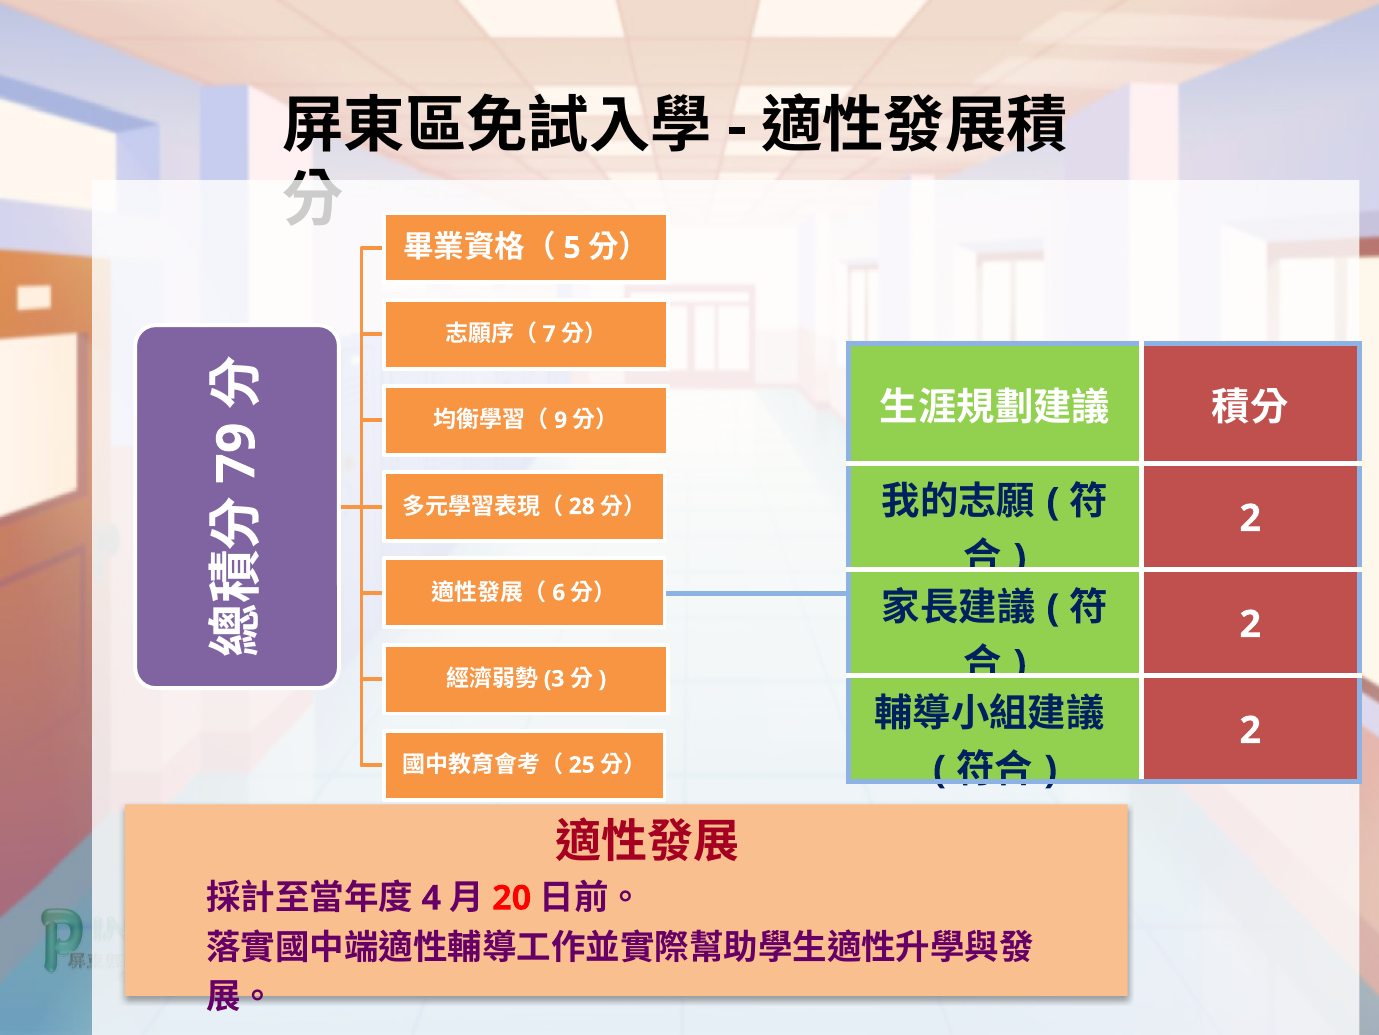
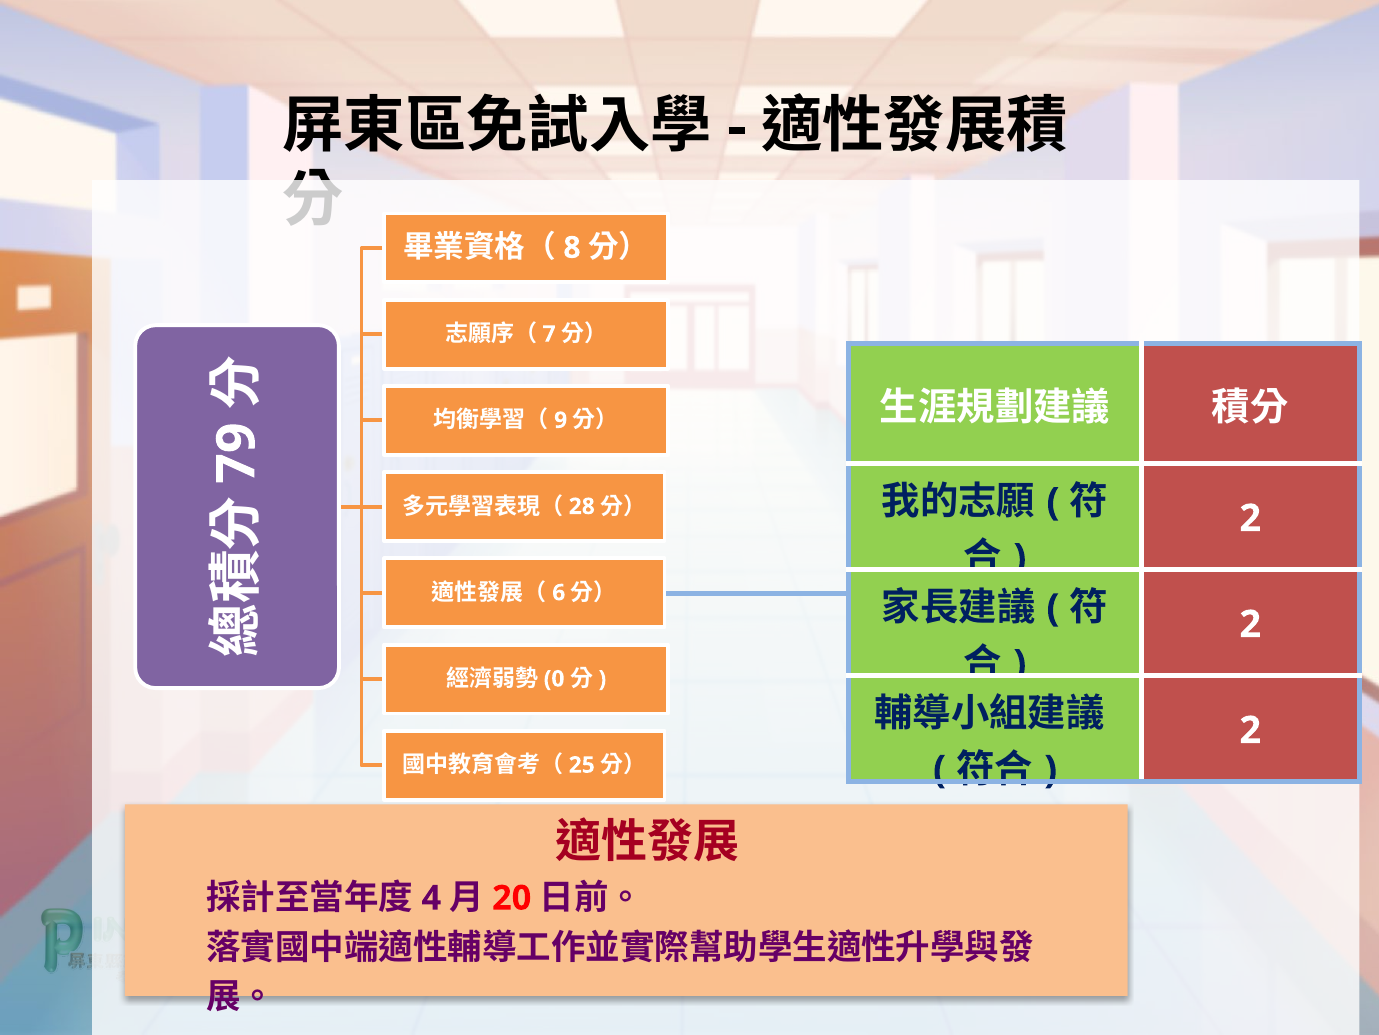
5: 5 -> 8
3: 3 -> 0
